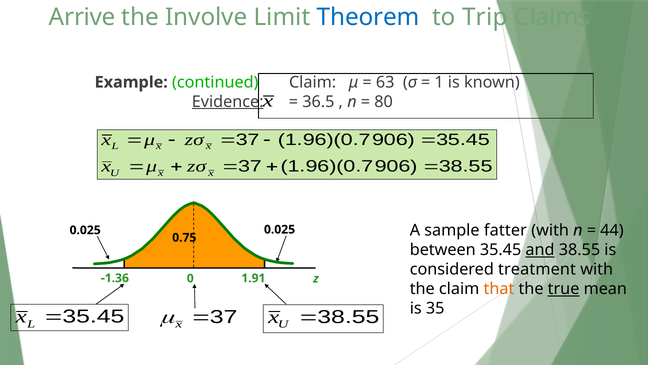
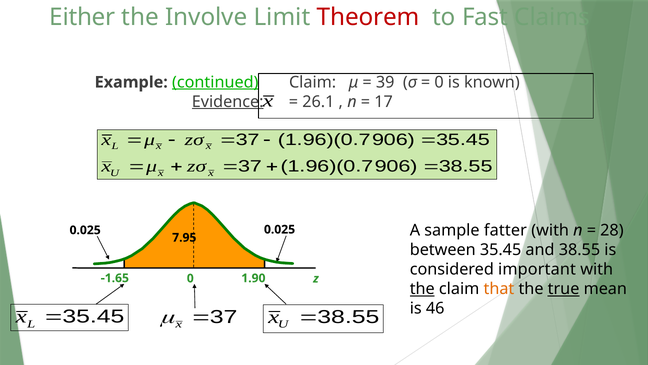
Arrive: Arrive -> Either
Theorem colour: blue -> red
Trip: Trip -> Fast
continued underline: none -> present
63: 63 -> 39
1 at (439, 82): 1 -> 0
36.5: 36.5 -> 26.1
80: 80 -> 17
44: 44 -> 28
0.75: 0.75 -> 7.95
and underline: present -> none
treatment: treatment -> important
-1.36: -1.36 -> -1.65
1.91: 1.91 -> 1.90
the at (422, 289) underline: none -> present
35: 35 -> 46
